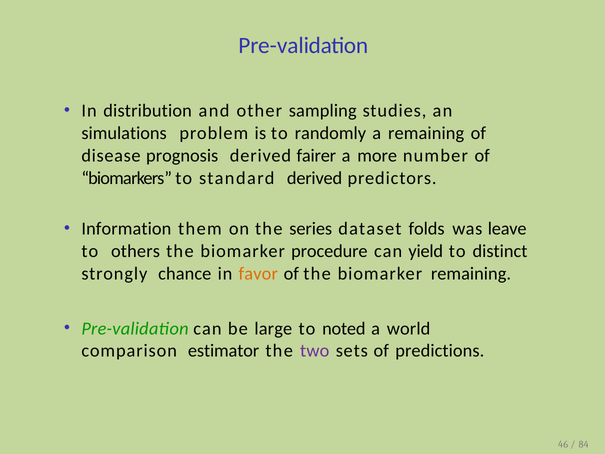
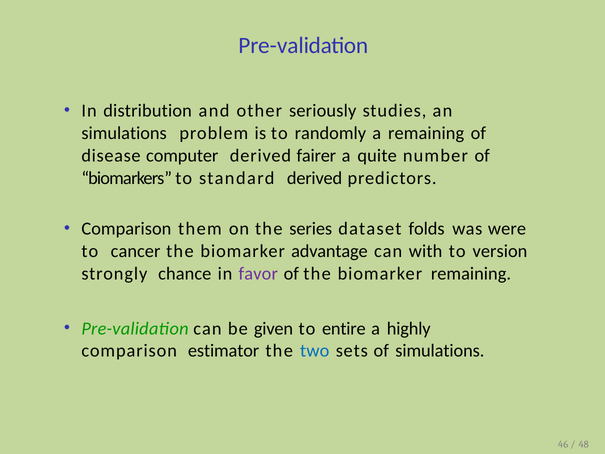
sampling: sampling -> seriously
prognosis: prognosis -> computer
more: more -> quite
Information at (126, 229): Information -> Comparison
leave: leave -> were
others: others -> cancer
procedure: procedure -> advantage
yield: yield -> with
distinct: distinct -> version
favor colour: orange -> purple
large: large -> given
noted: noted -> entire
world: world -> highly
two colour: purple -> blue
of predictions: predictions -> simulations
84: 84 -> 48
